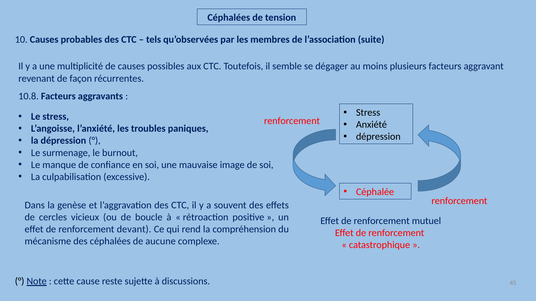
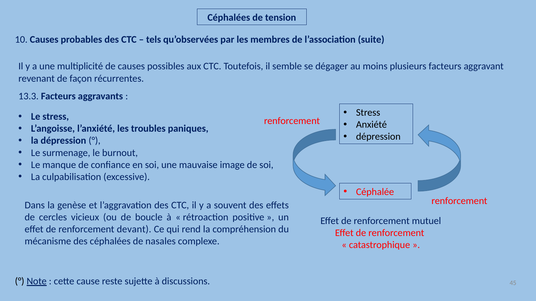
10.8: 10.8 -> 13.3
aucune: aucune -> nasales
